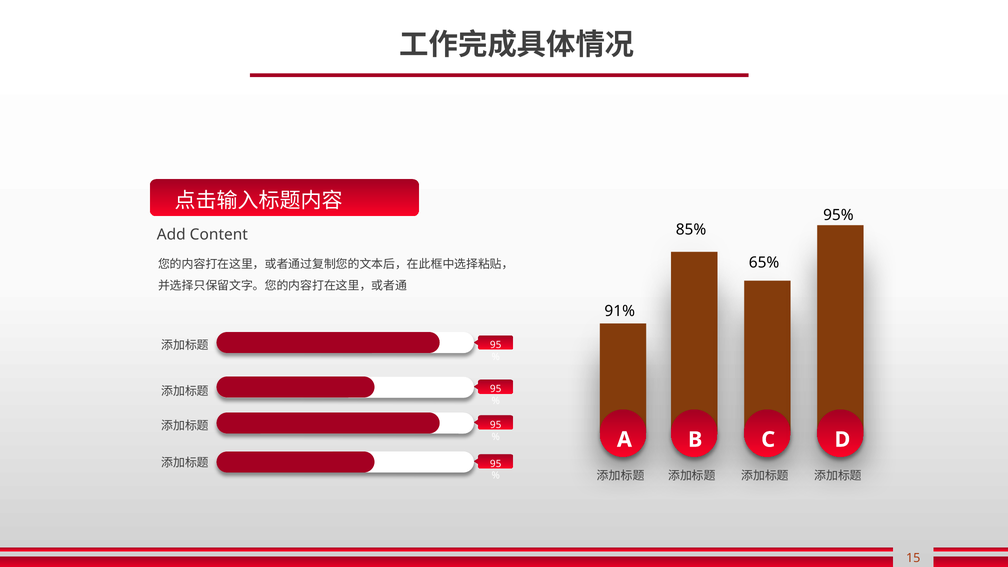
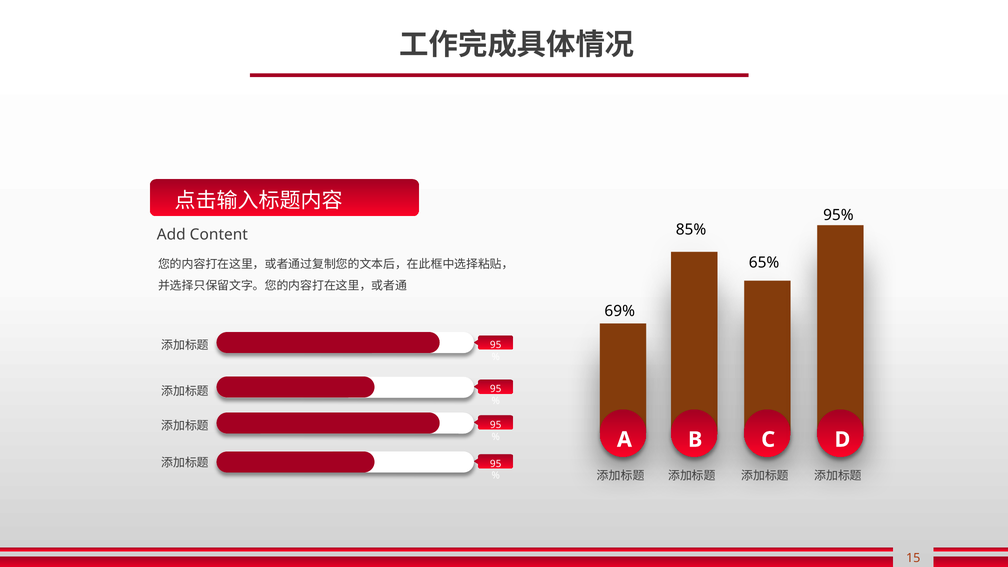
91%: 91% -> 69%
